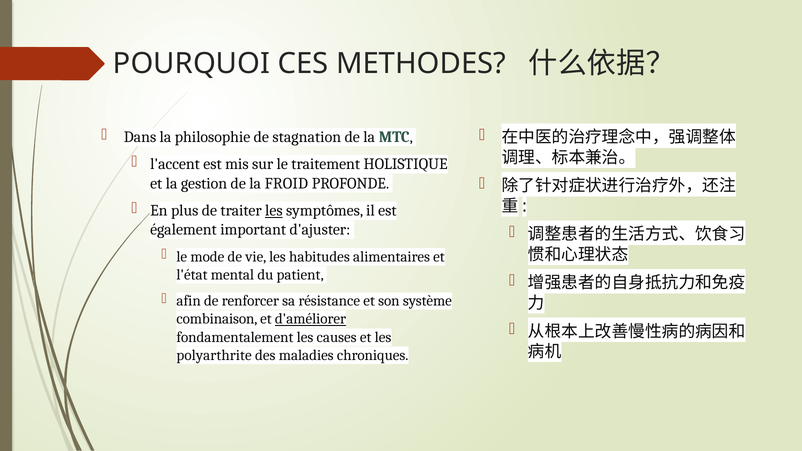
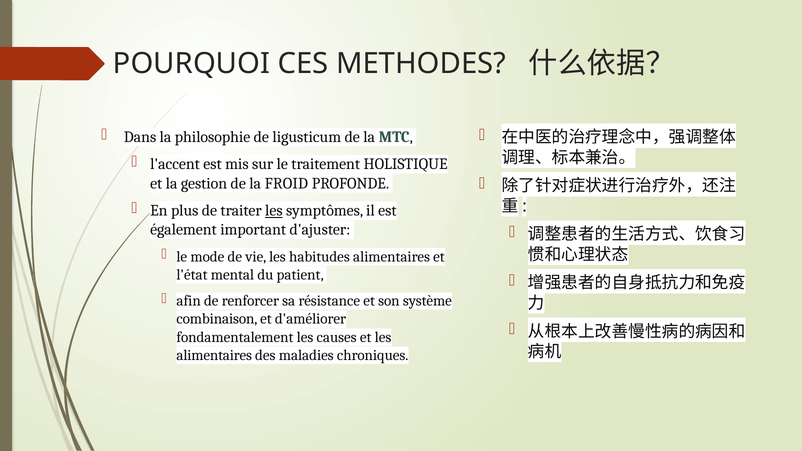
stagnation: stagnation -> ligusticum
d'améliorer underline: present -> none
polyarthrite at (214, 355): polyarthrite -> alimentaires
